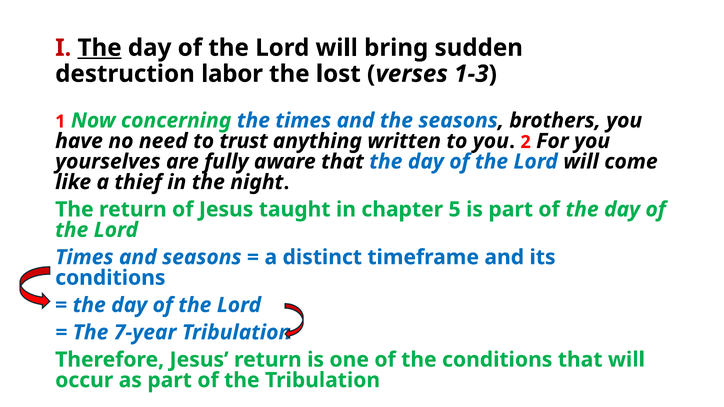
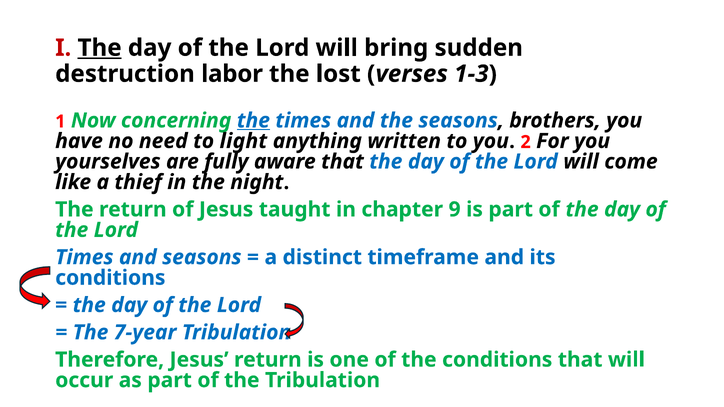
the at (253, 121) underline: none -> present
trust: trust -> light
5: 5 -> 9
